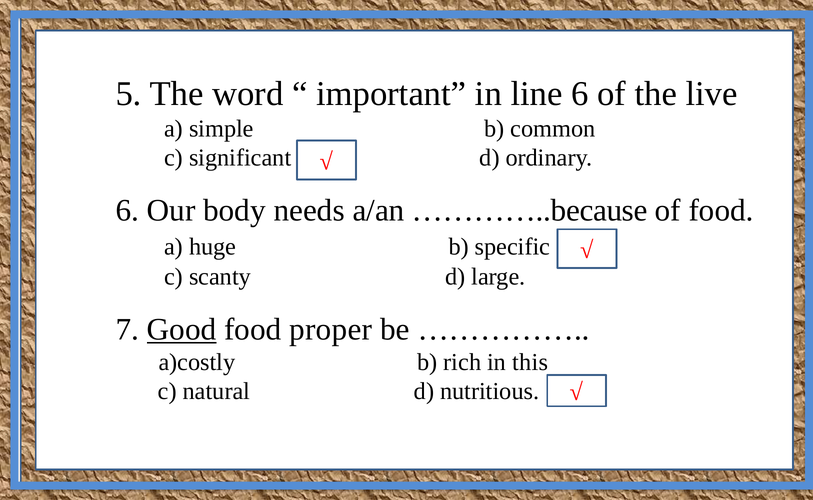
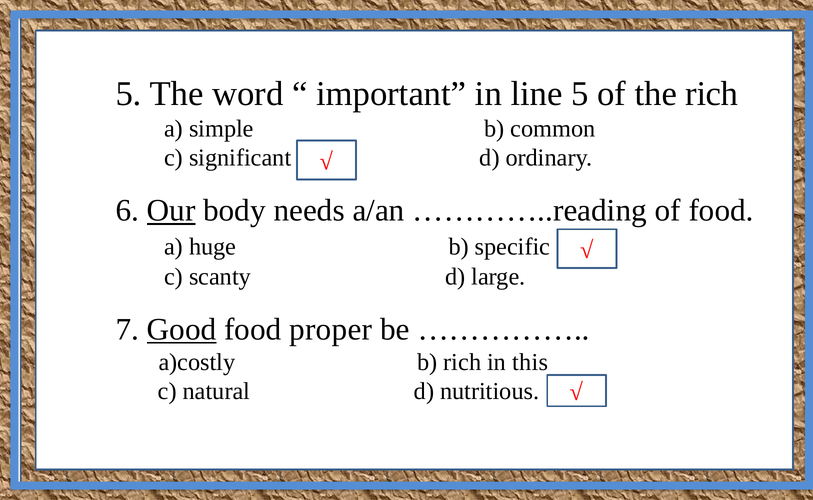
line 6: 6 -> 5
the live: live -> rich
Our underline: none -> present
…………..because: …………..because -> …………..reading
